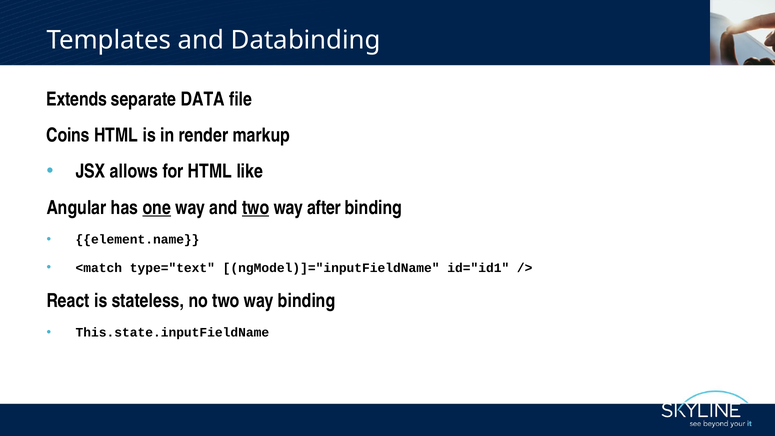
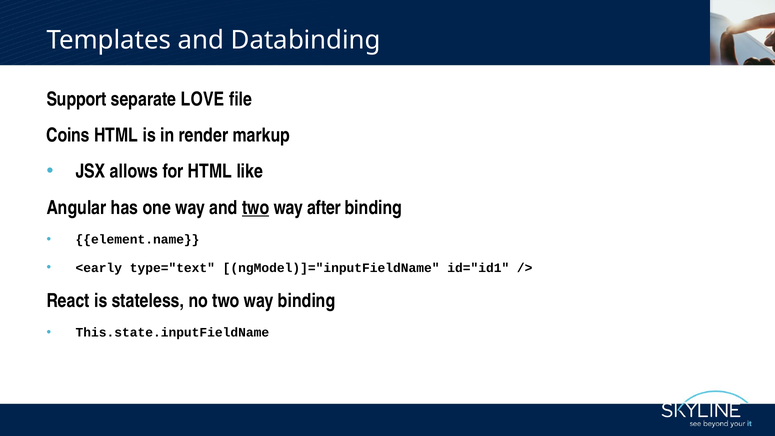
Extends: Extends -> Support
DATA: DATA -> LOVE
one underline: present -> none
<match: <match -> <early
